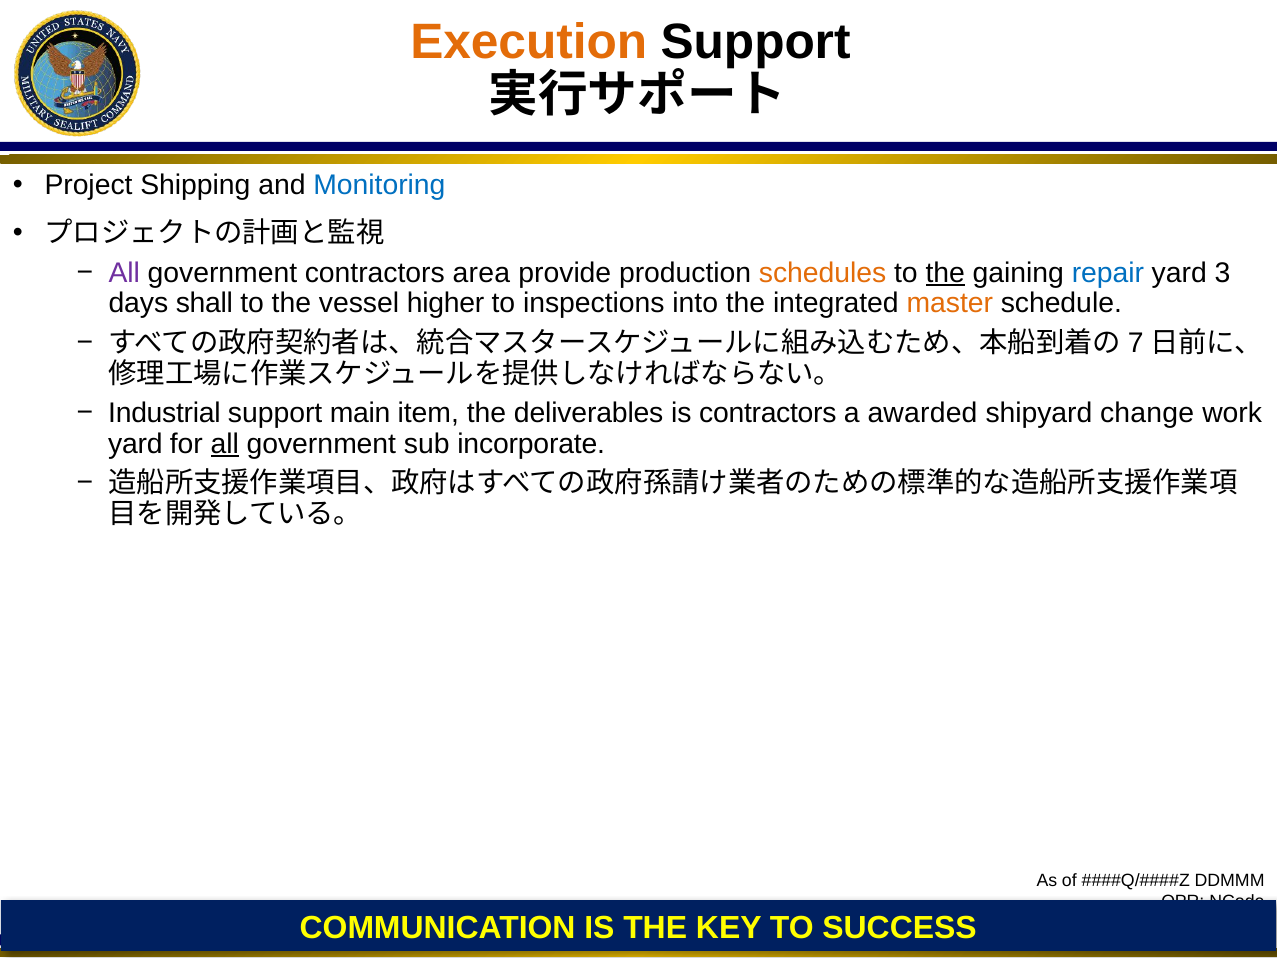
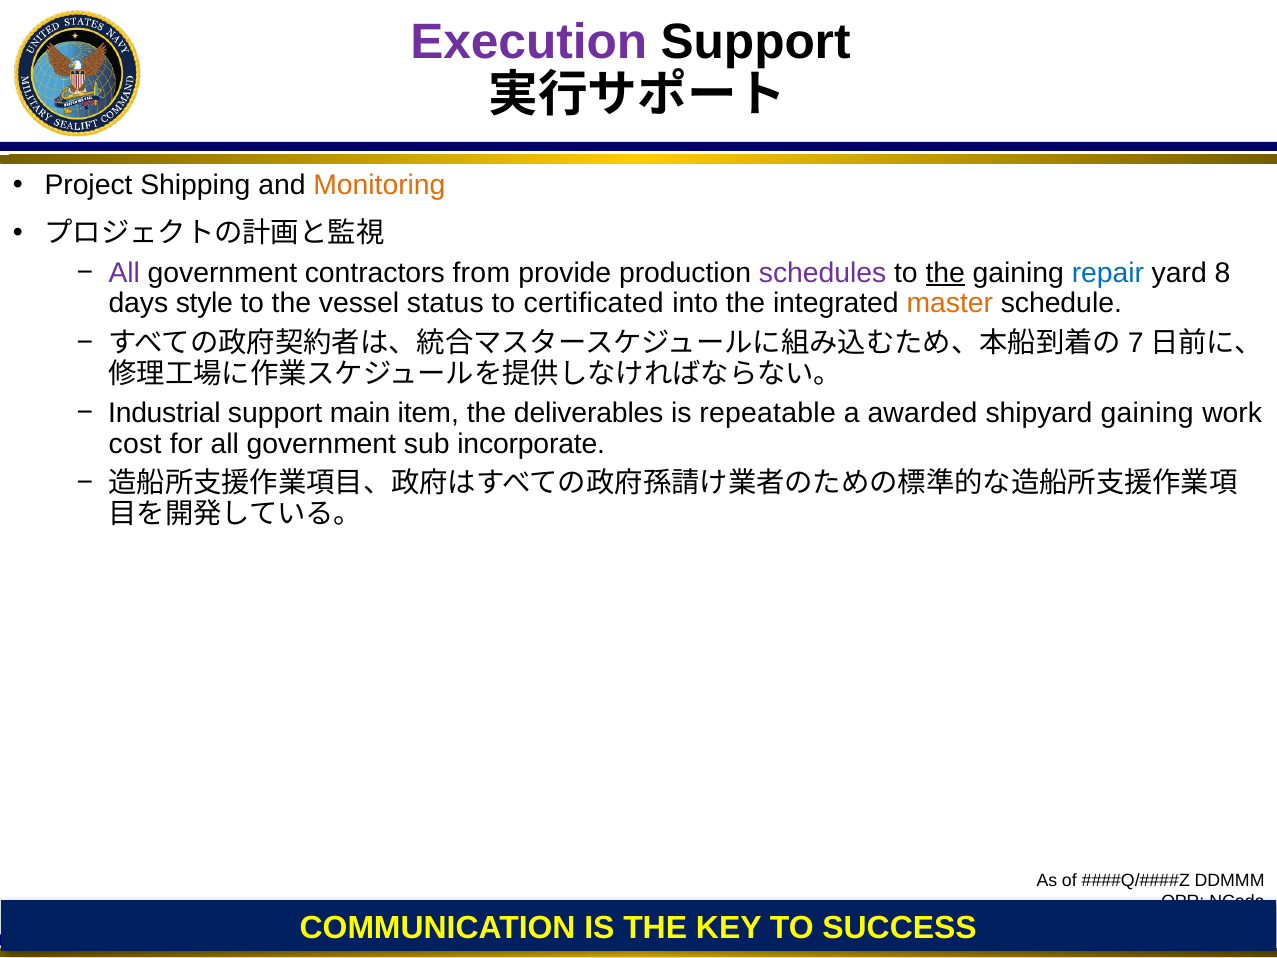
Execution colour: orange -> purple
Monitoring colour: blue -> orange
area: area -> from
schedules colour: orange -> purple
3: 3 -> 8
shall: shall -> style
higher: higher -> status
inspections: inspections -> certificated
is contractors: contractors -> repeatable
shipyard change: change -> gaining
yard at (135, 444): yard -> cost
all at (225, 444) underline: present -> none
